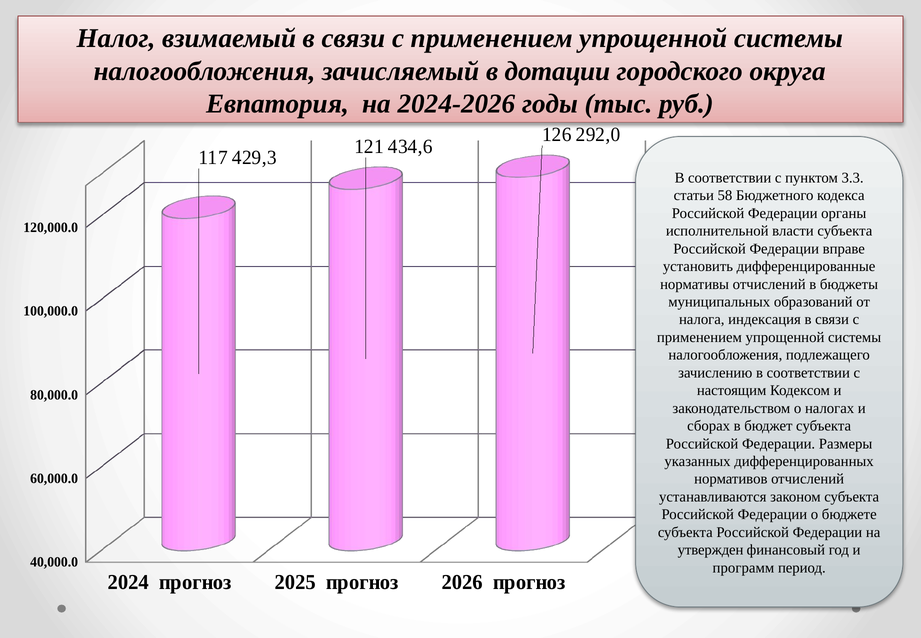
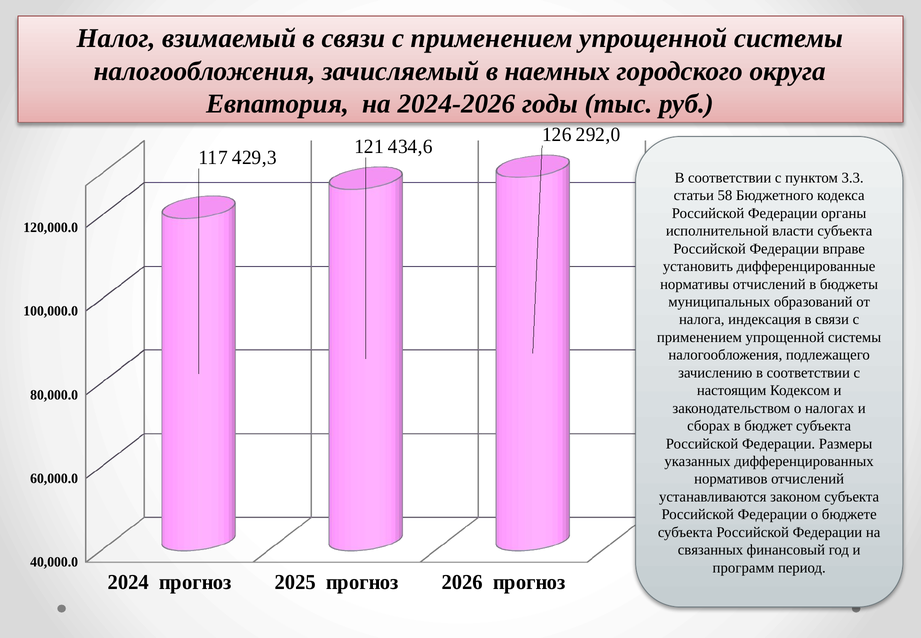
дотации: дотации -> наемных
утвержден: утвержден -> связанных
